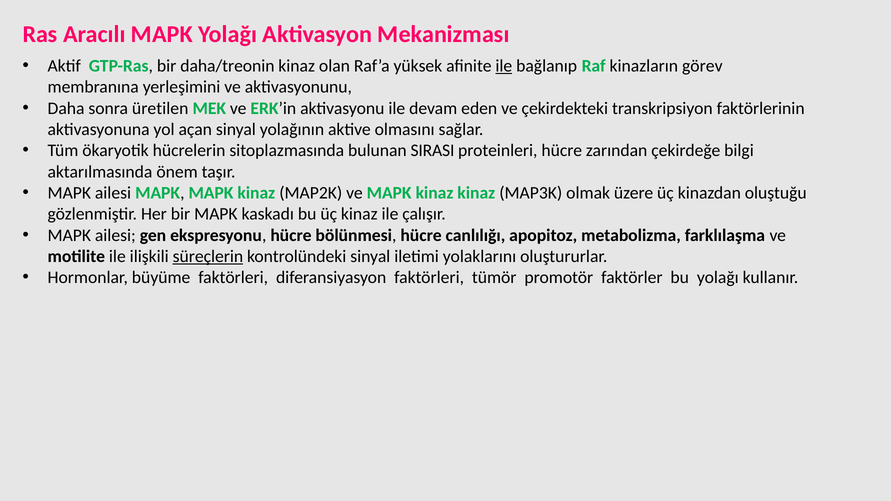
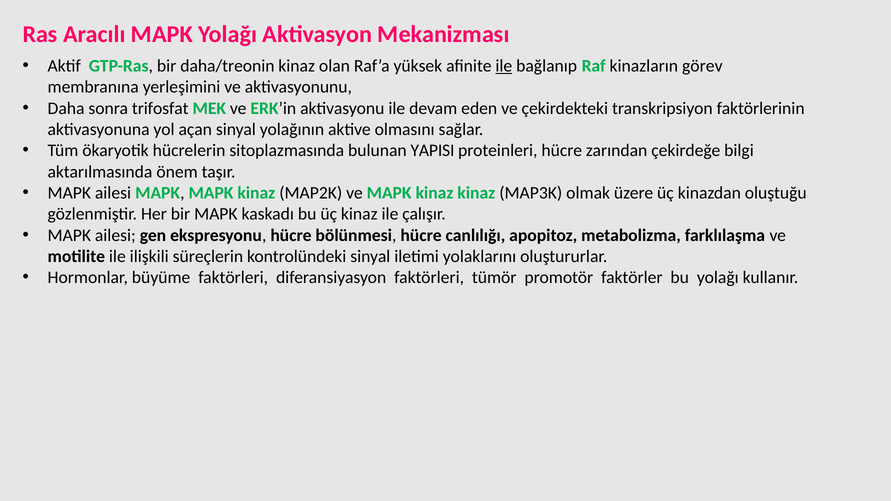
üretilen: üretilen -> trifosfat
SIRASI: SIRASI -> YAPISI
süreçlerin underline: present -> none
